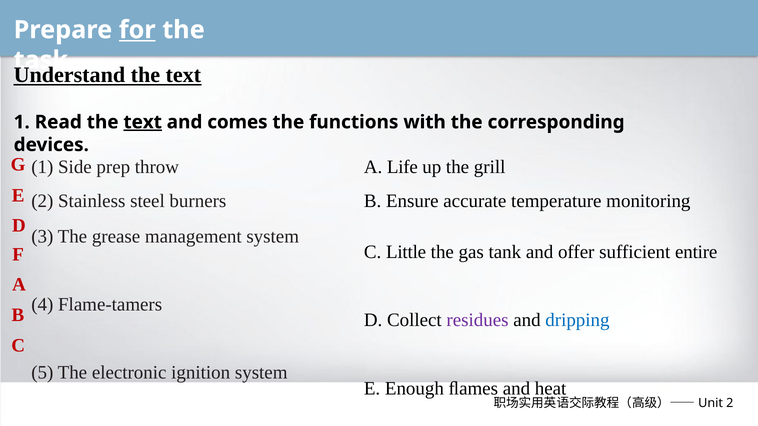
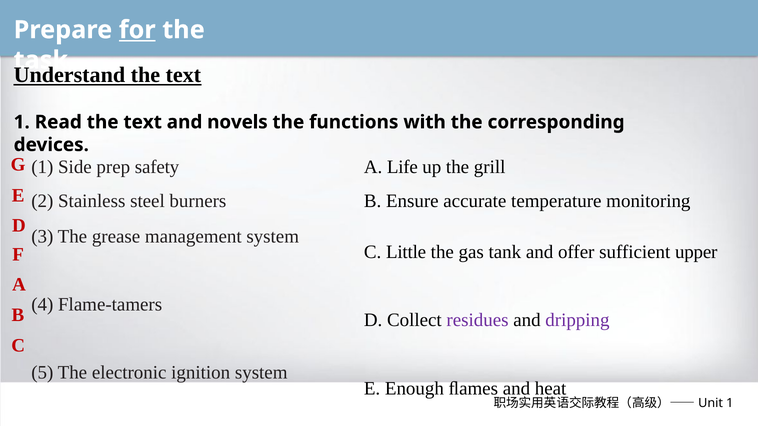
text at (143, 122) underline: present -> none
comes: comes -> novels
throw: throw -> safety
entire: entire -> upper
dripping colour: blue -> purple
2 at (730, 404): 2 -> 1
